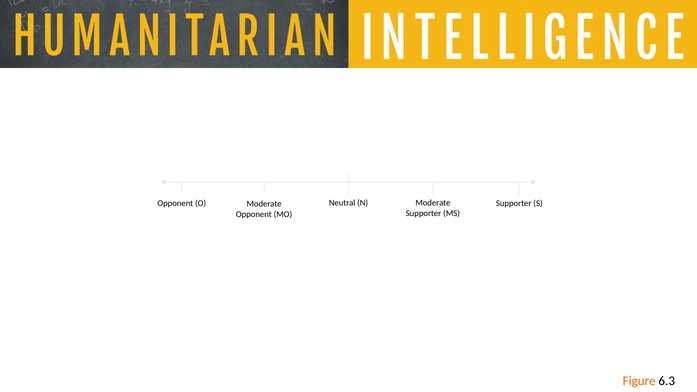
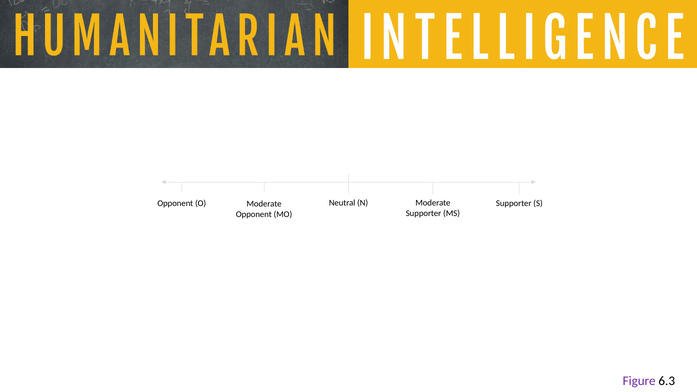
Figure colour: orange -> purple
